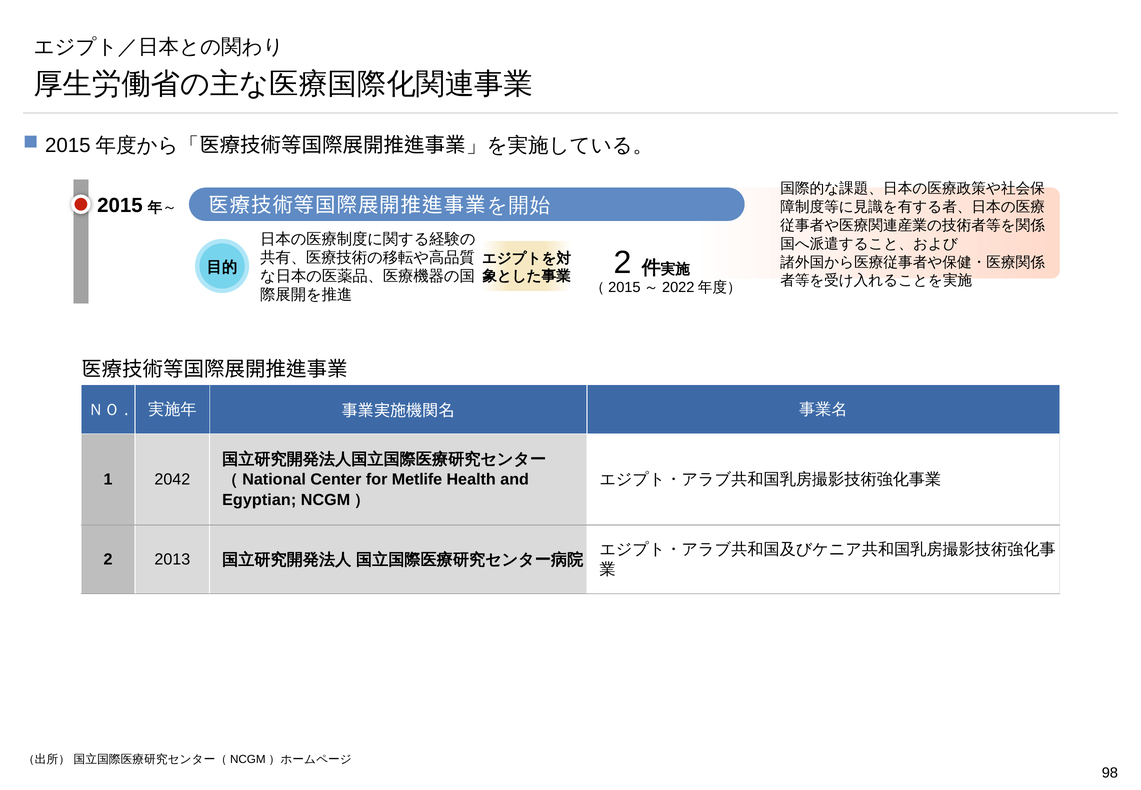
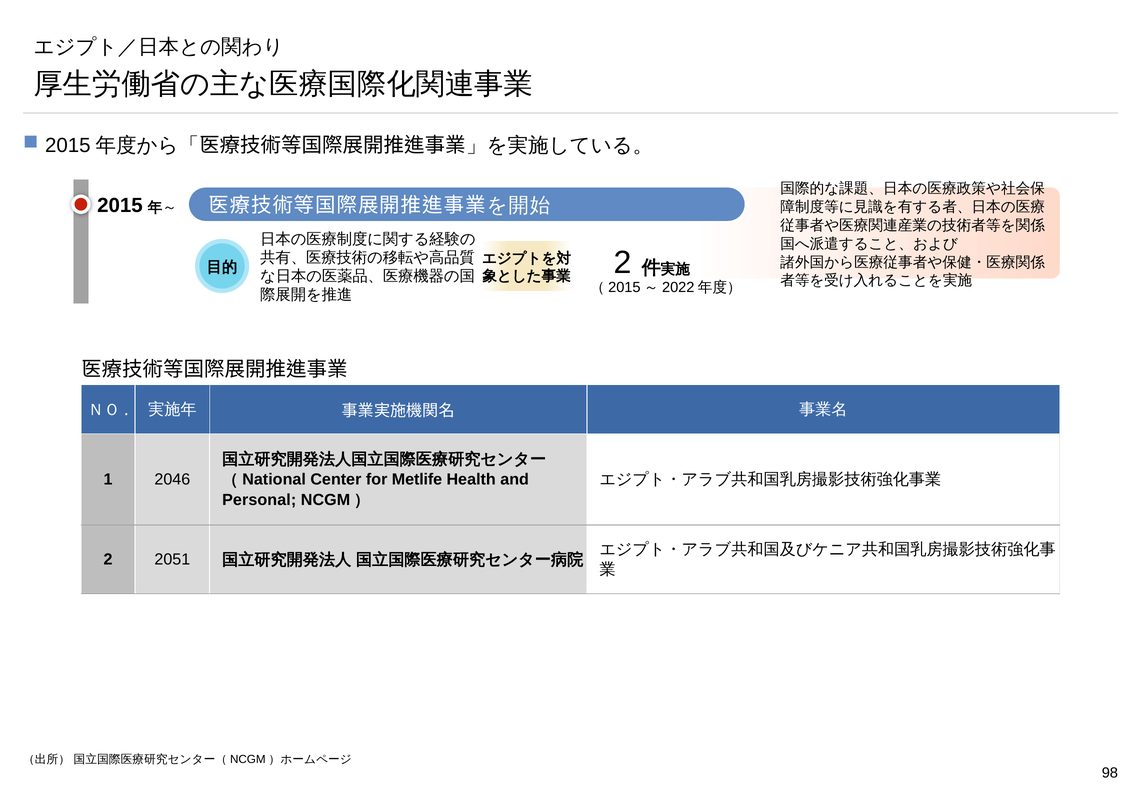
2042: 2042 -> 2046
Egyptian: Egyptian -> Personal
2013: 2013 -> 2051
